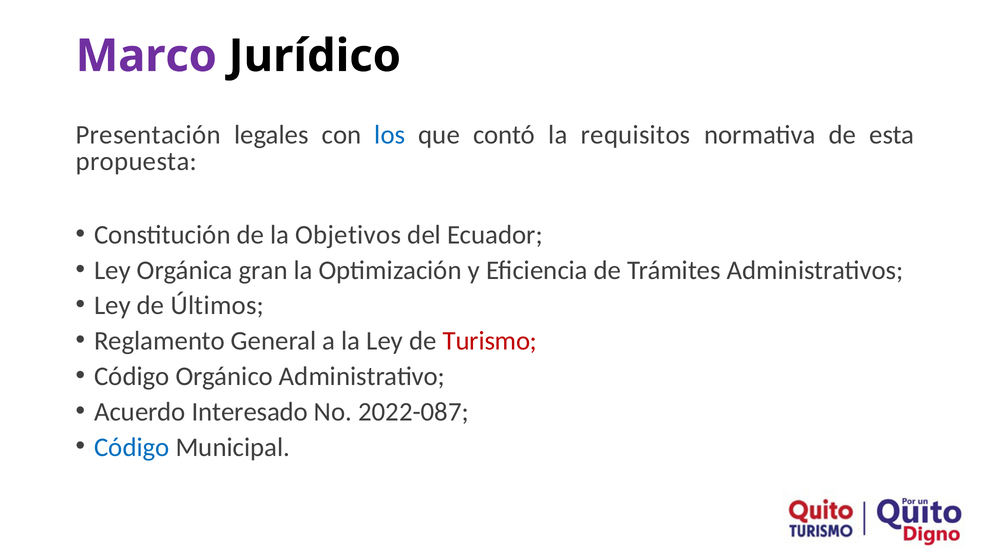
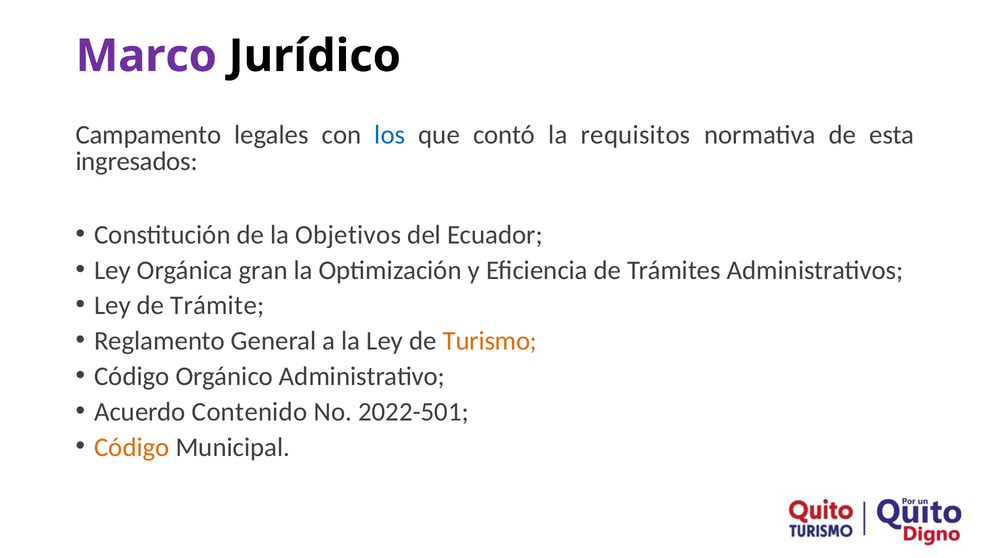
Presentación: Presentación -> Campamento
propuesta: propuesta -> ingresados
Últimos: Últimos -> Trámite
Turismo colour: red -> orange
Interesado: Interesado -> Contenido
2022-087: 2022-087 -> 2022-501
Código at (132, 447) colour: blue -> orange
